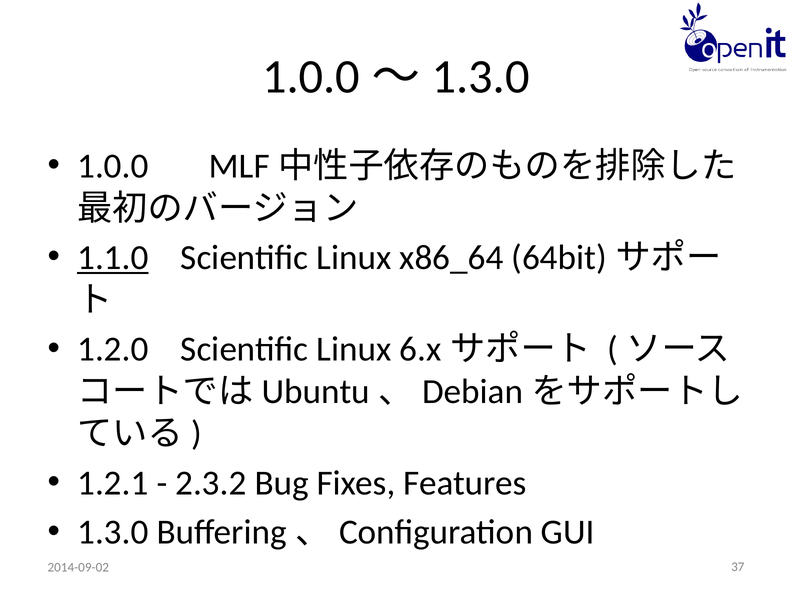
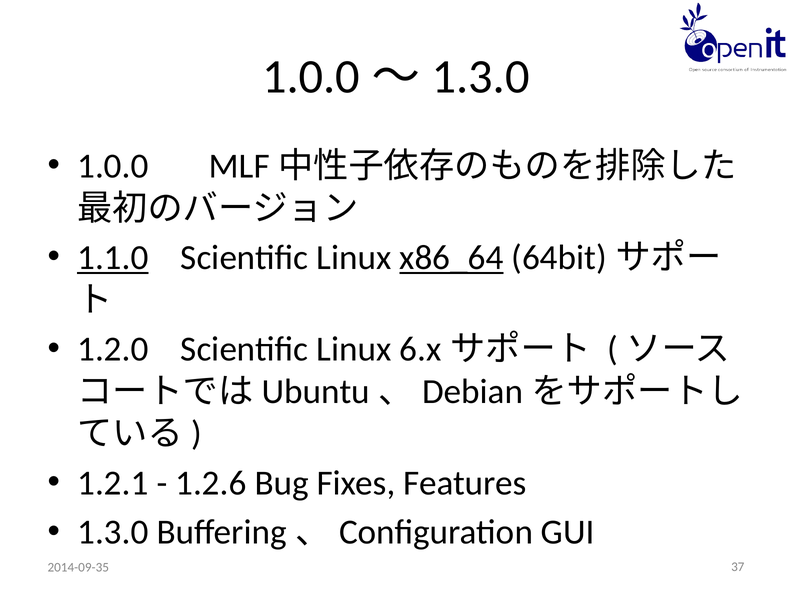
x86_64 underline: none -> present
2.3.2: 2.3.2 -> 1.2.6
2014-09-02: 2014-09-02 -> 2014-09-35
